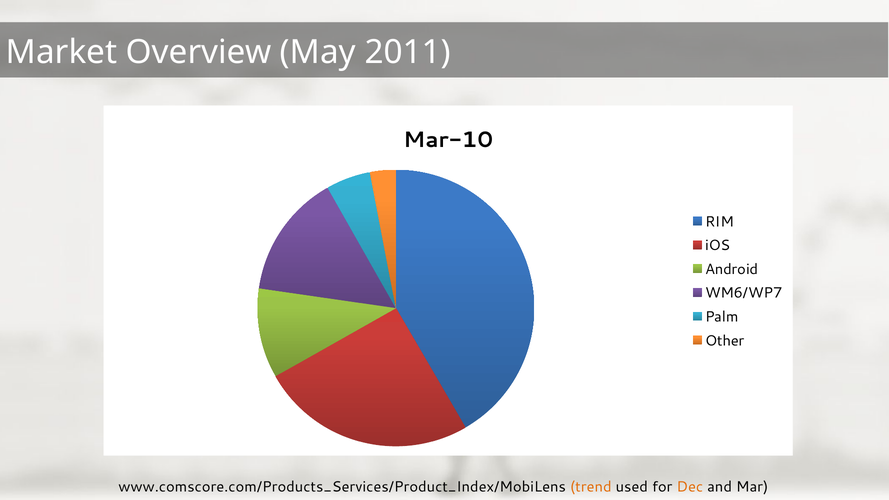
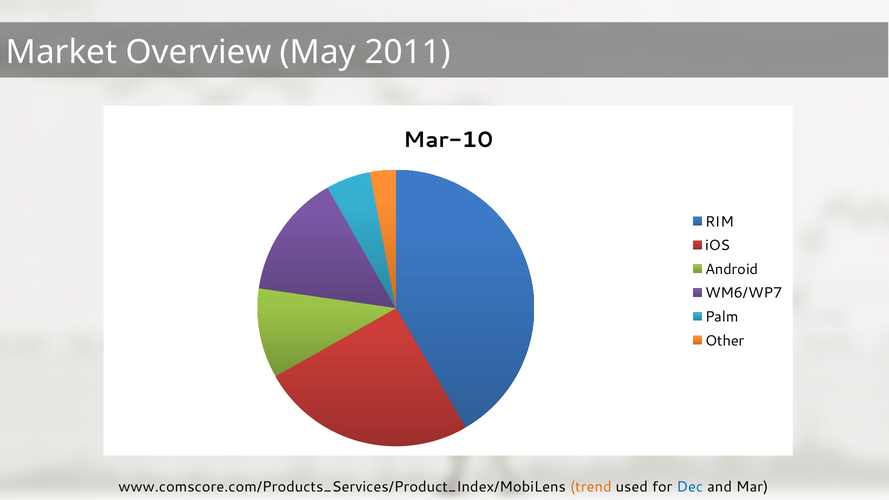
Dec colour: orange -> blue
